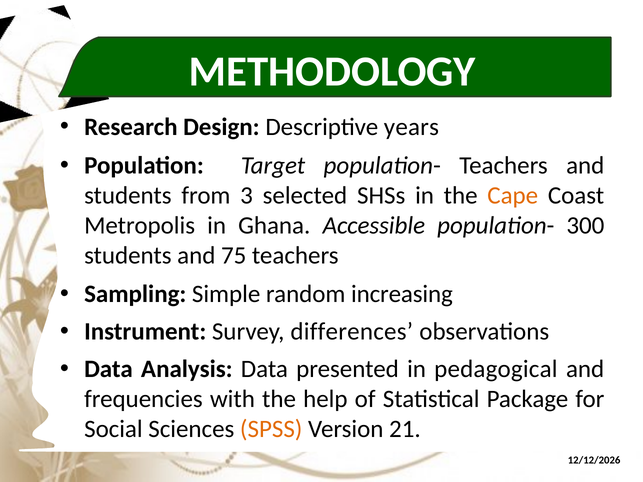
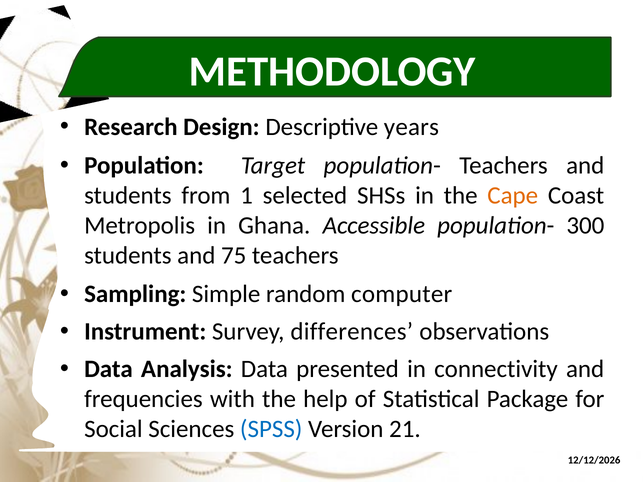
3: 3 -> 1
increasing: increasing -> computer
pedagogical: pedagogical -> connectivity
SPSS colour: orange -> blue
